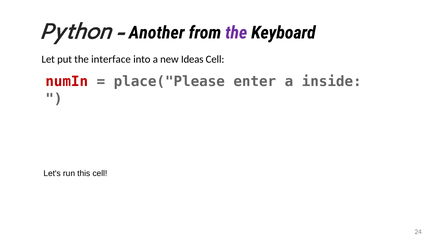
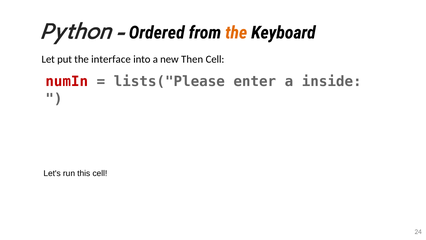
Another: Another -> Ordered
the at (236, 33) colour: purple -> orange
Ideas: Ideas -> Then
place("Please: place("Please -> lists("Please
